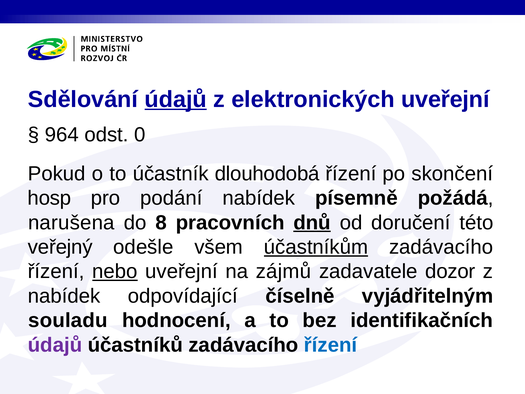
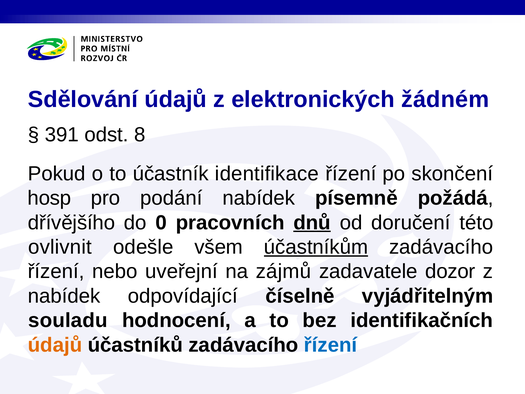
údajů at (176, 99) underline: present -> none
elektronických uveřejní: uveřejní -> žádném
964: 964 -> 391
0: 0 -> 8
dlouhodobá: dlouhodobá -> identifikace
narušena: narušena -> dřívějšího
8: 8 -> 0
veřejný: veřejný -> ovlivnit
nebo underline: present -> none
údajů at (55, 345) colour: purple -> orange
